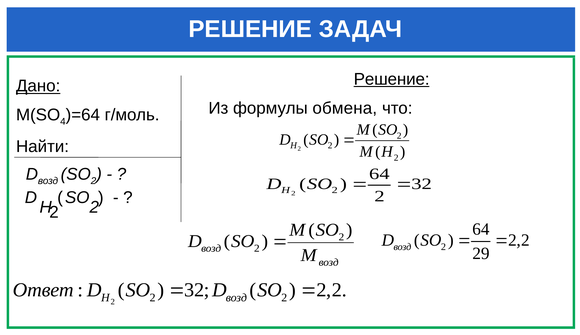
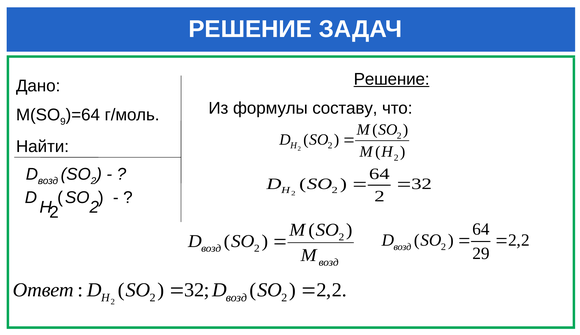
Дано underline: present -> none
обмена: обмена -> составу
4: 4 -> 9
